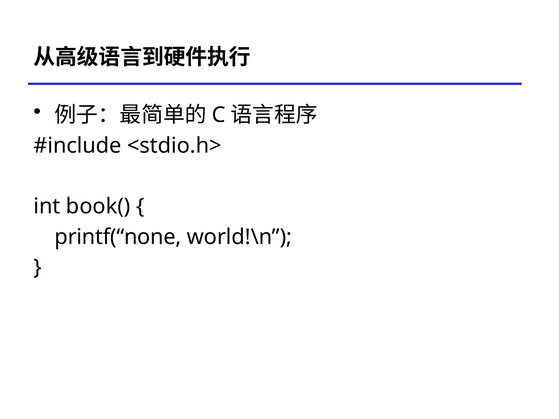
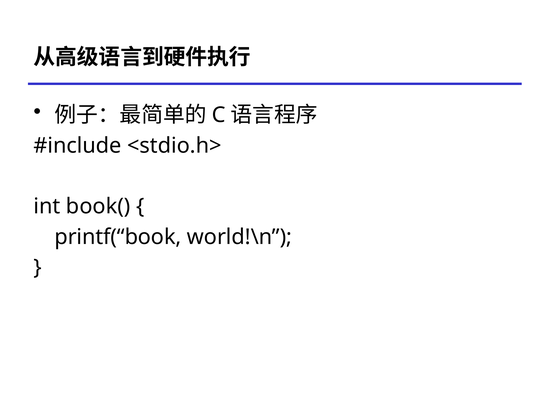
printf(“none: printf(“none -> printf(“book
